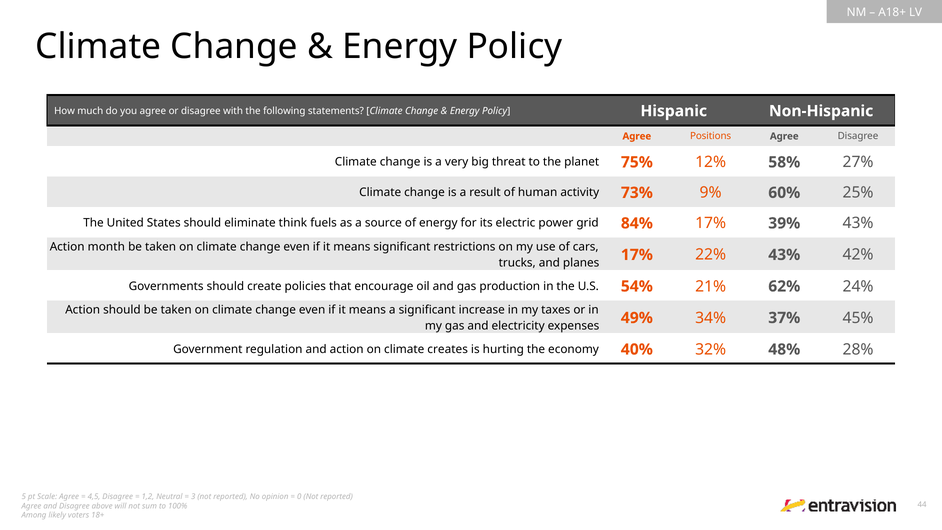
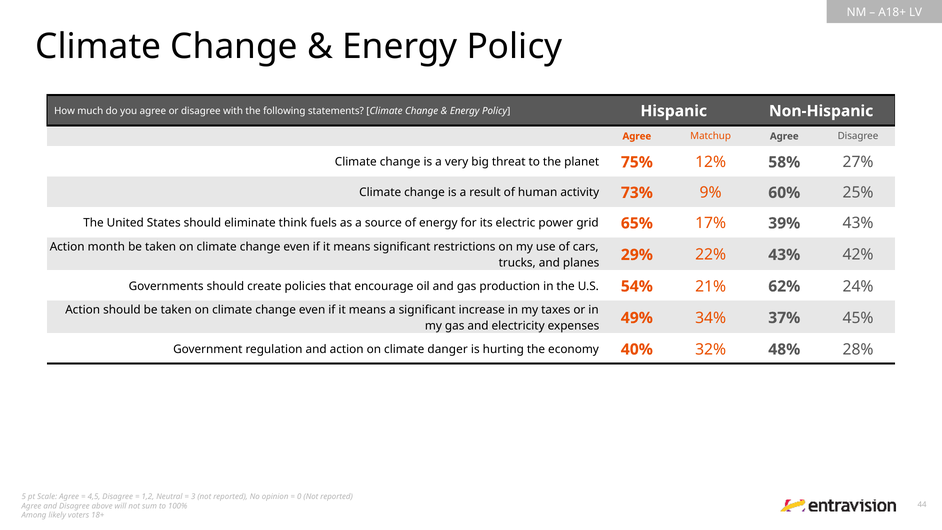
Positions: Positions -> Matchup
84%: 84% -> 65%
17% at (637, 255): 17% -> 29%
creates: creates -> danger
